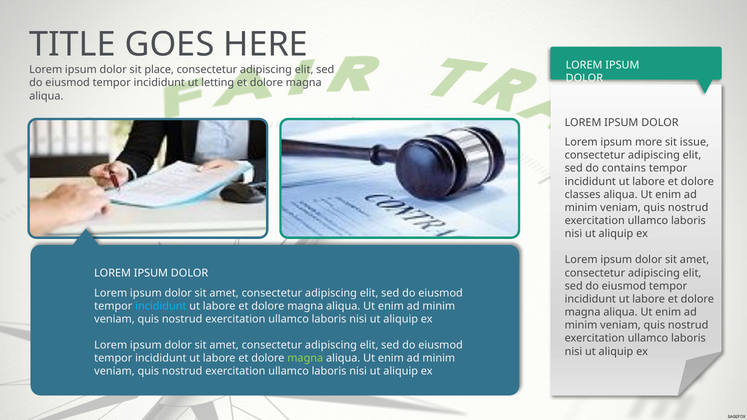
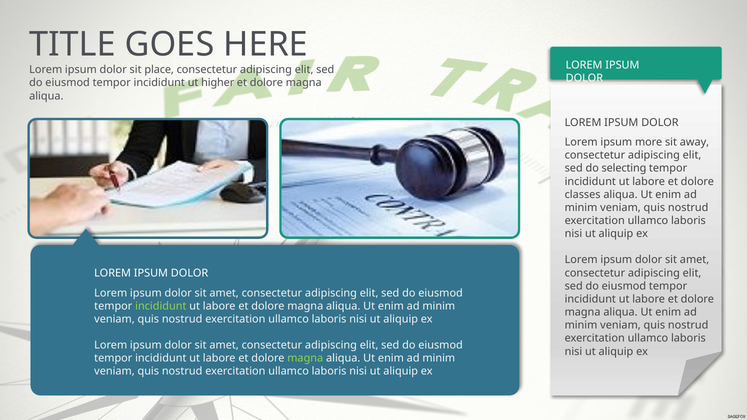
letting: letting -> higher
issue: issue -> away
contains: contains -> selecting
incididunt at (161, 306) colour: light blue -> light green
